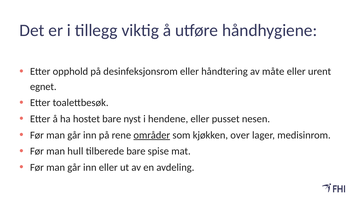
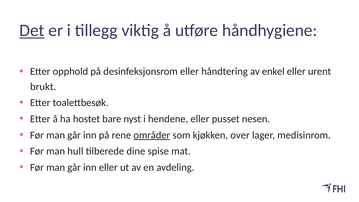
Det underline: none -> present
måte: måte -> enkel
egnet: egnet -> brukt
tilberede bare: bare -> dine
